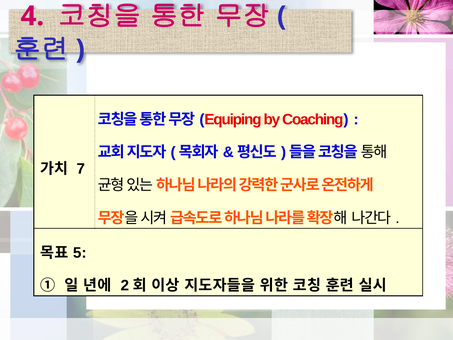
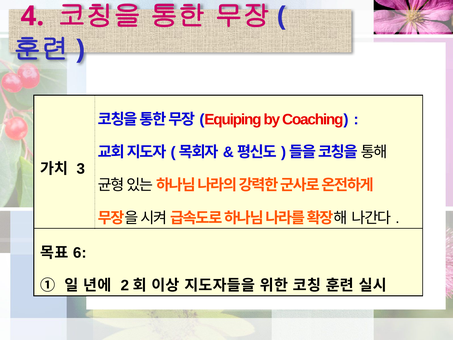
7: 7 -> 3
5: 5 -> 6
